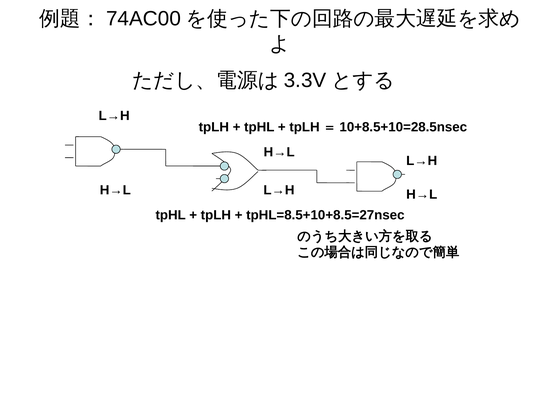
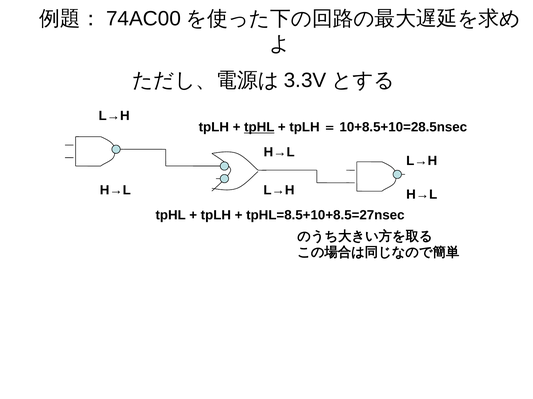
tpHL at (259, 127) underline: none -> present
